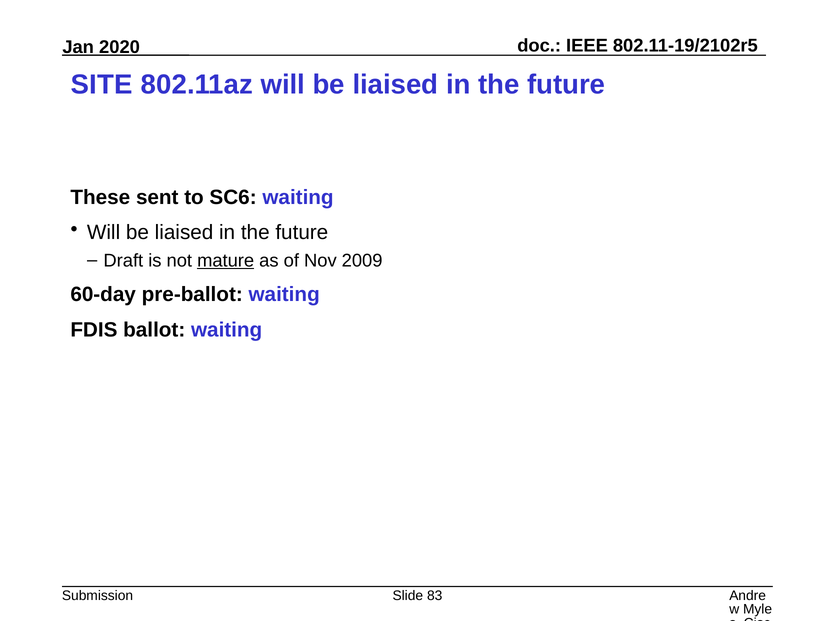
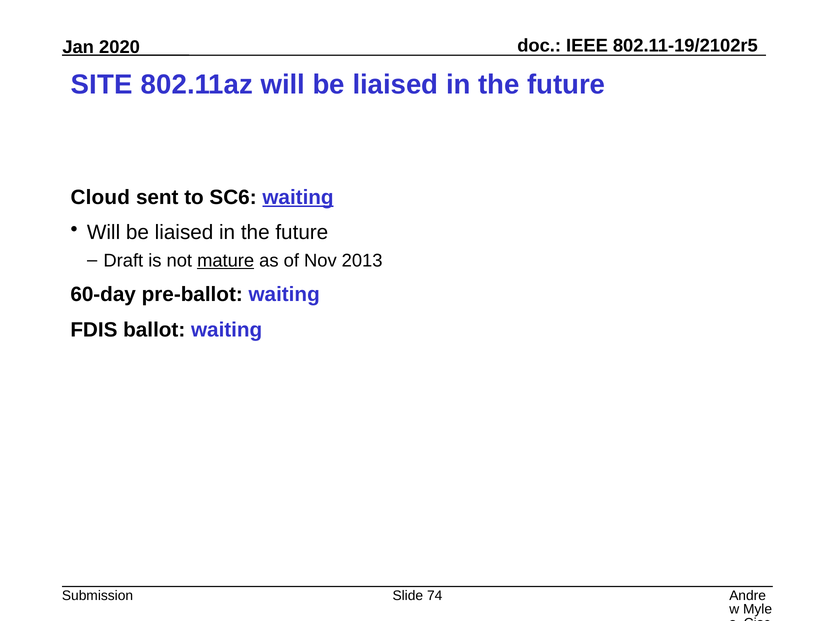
These: These -> Cloud
waiting at (298, 197) underline: none -> present
2009: 2009 -> 2013
83: 83 -> 74
